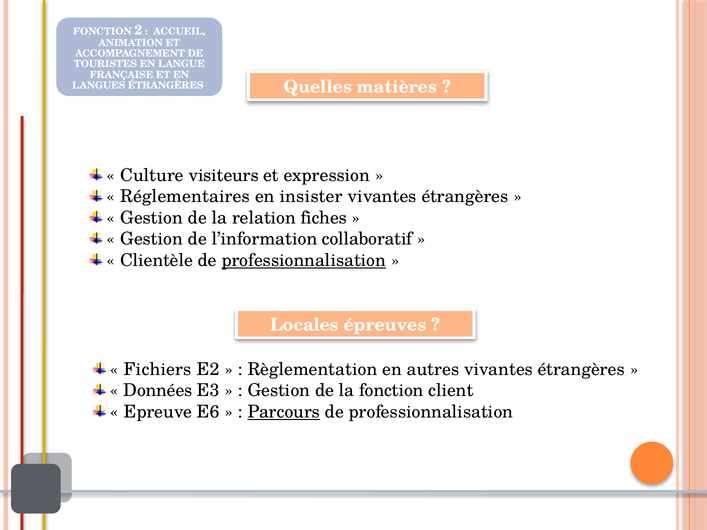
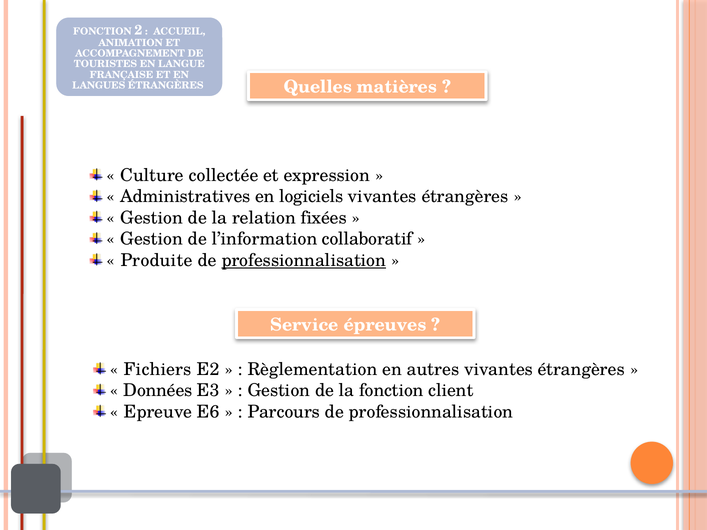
visiteurs: visiteurs -> collectée
Réglementaires: Réglementaires -> Administratives
insister: insister -> logiciels
fiches: fiches -> fixées
Clientèle at (157, 260): Clientèle -> Produite
Locales: Locales -> Service
Parcours underline: present -> none
